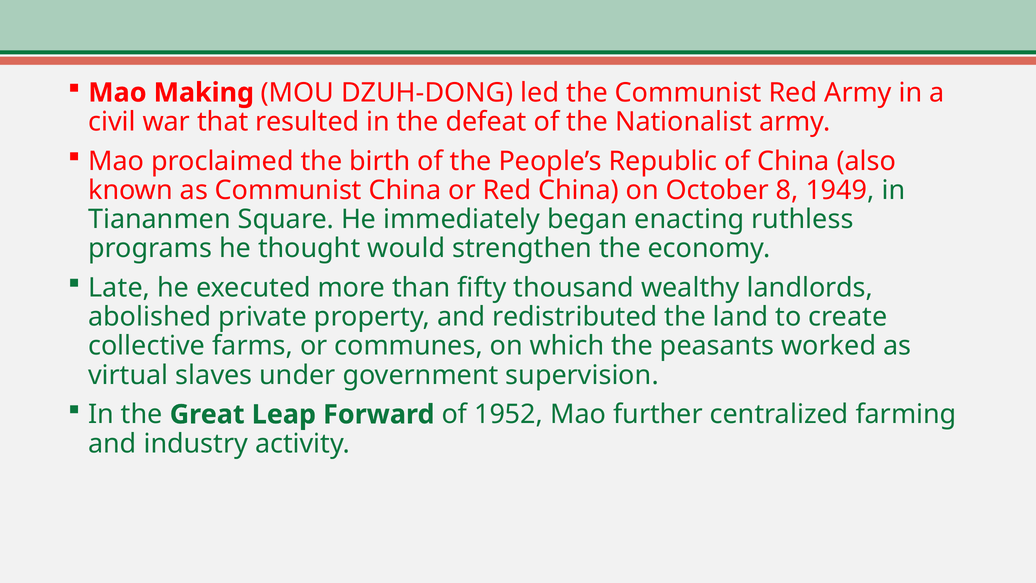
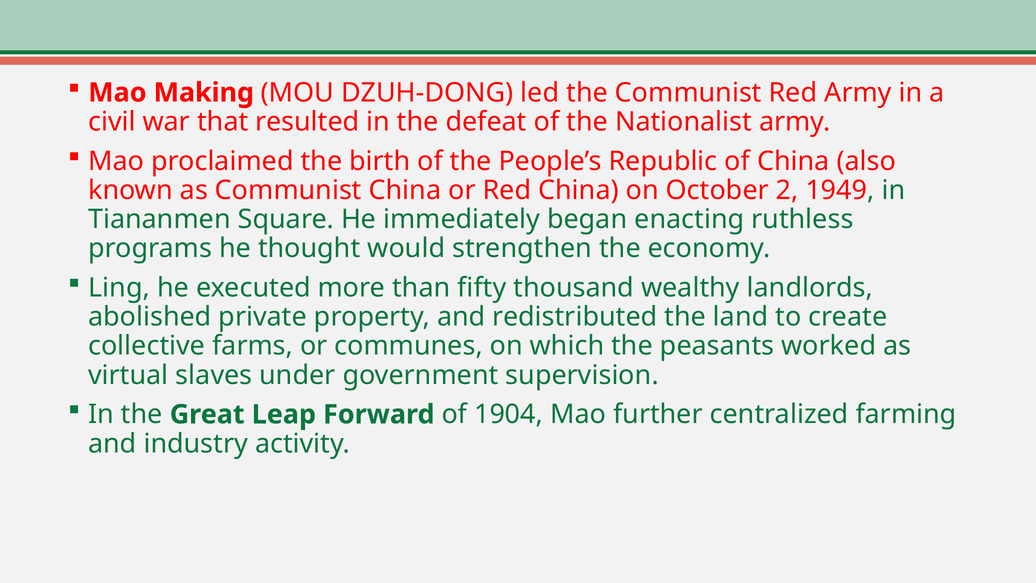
8: 8 -> 2
Late: Late -> Ling
1952: 1952 -> 1904
